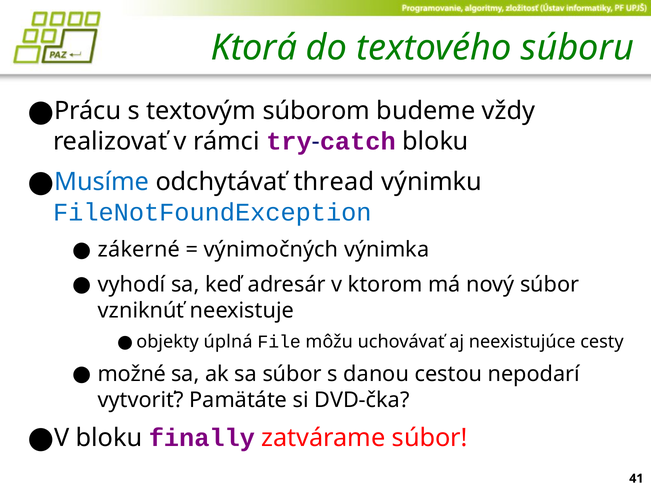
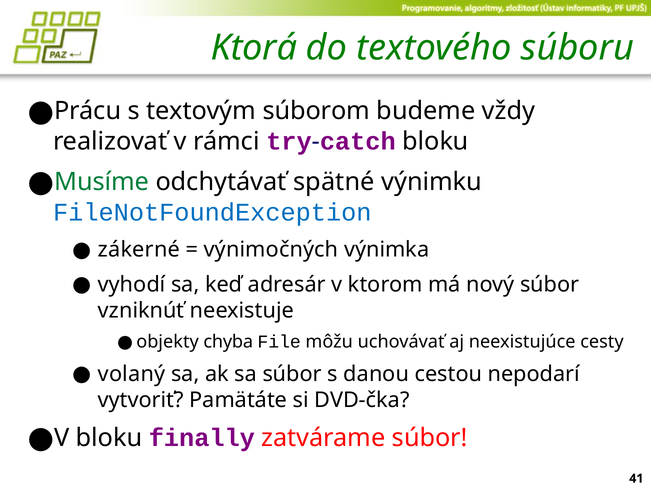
Musíme colour: blue -> green
thread: thread -> spätné
úplná: úplná -> chyba
možné: možné -> volaný
